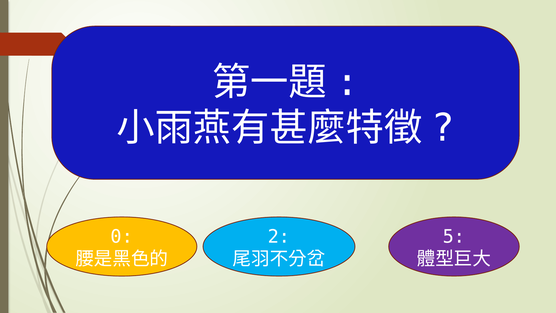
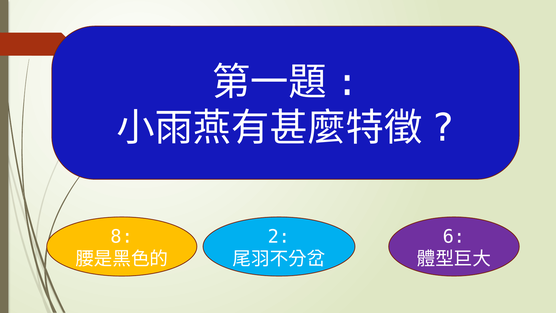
0: 0 -> 8
5: 5 -> 6
